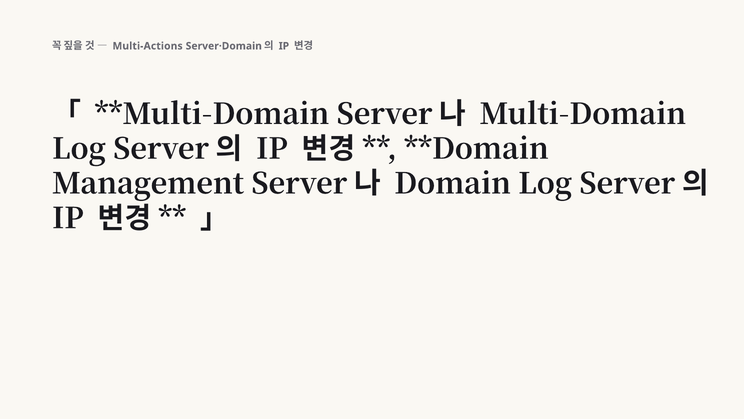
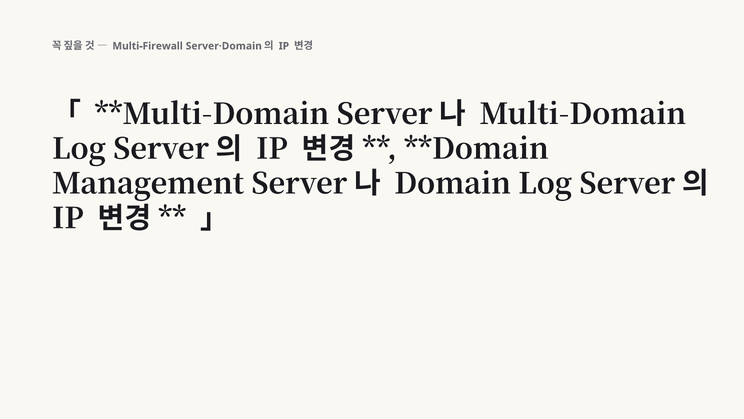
Multi-Actions: Multi-Actions -> Multi-Firewall
